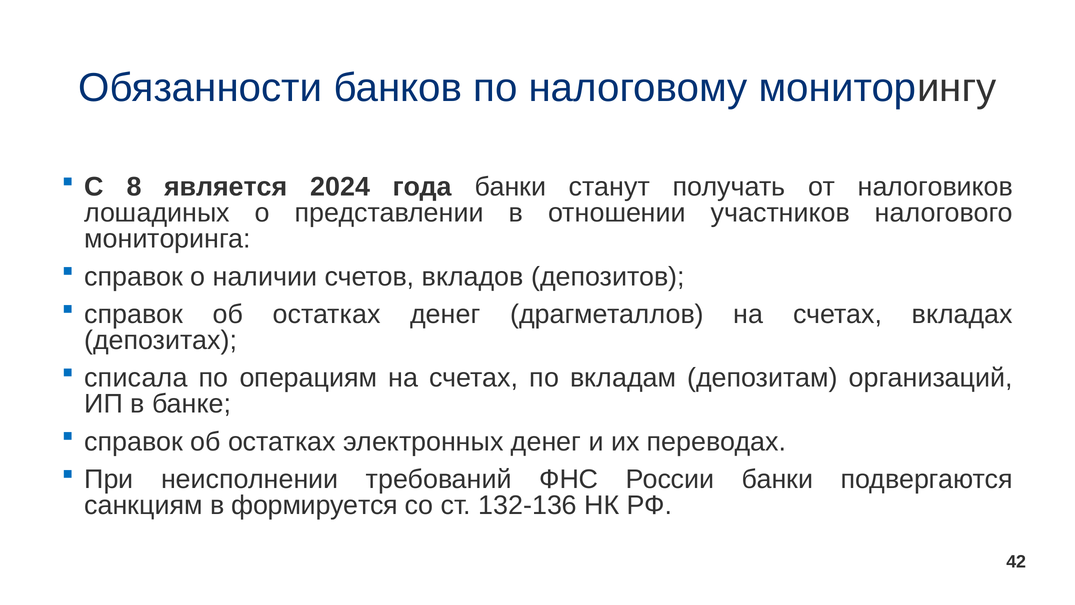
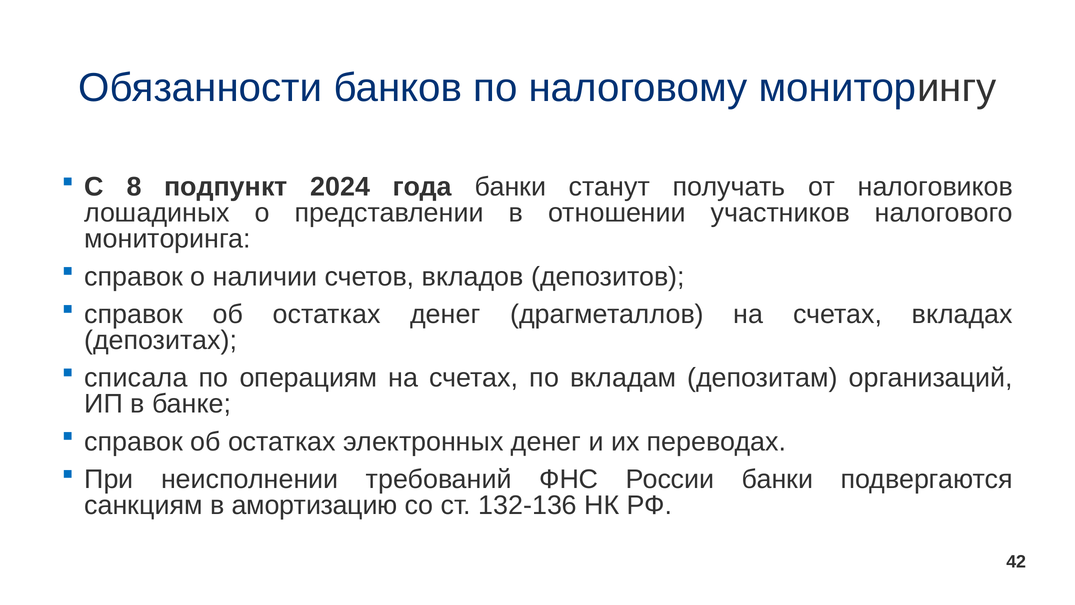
является: является -> подпункт
формируется: формируется -> амортизацию
